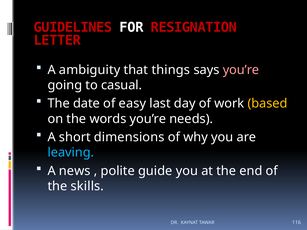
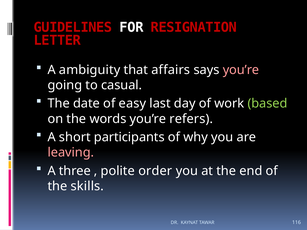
things: things -> affairs
based colour: yellow -> light green
needs: needs -> refers
dimensions: dimensions -> participants
leaving colour: light blue -> pink
news: news -> three
guide: guide -> order
